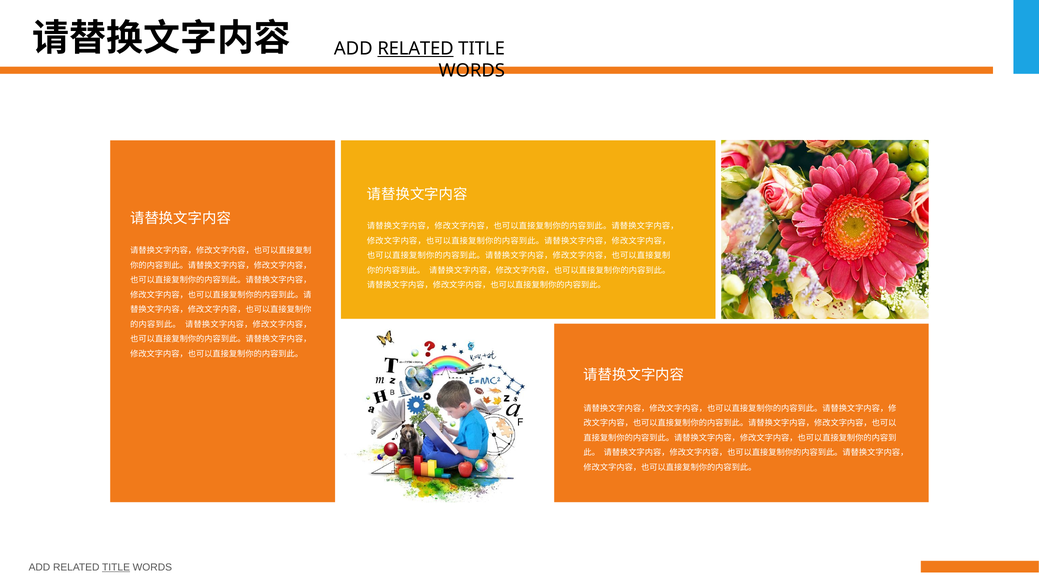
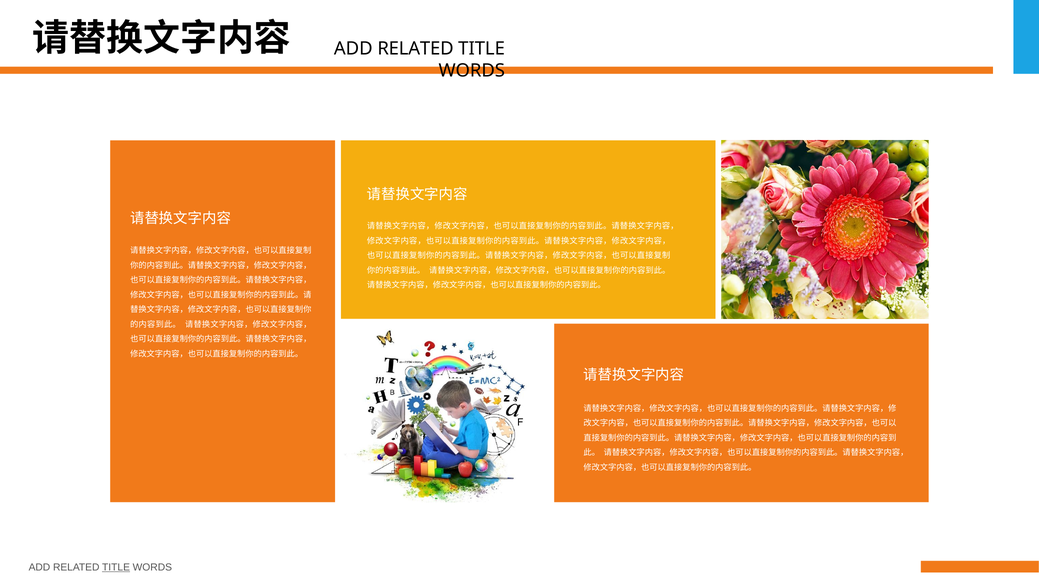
RELATED at (416, 49) underline: present -> none
